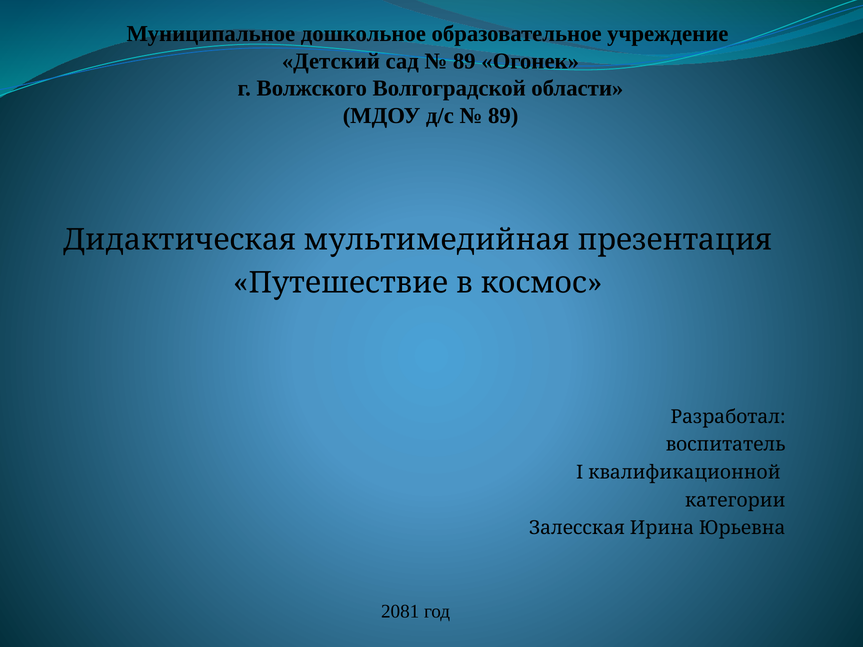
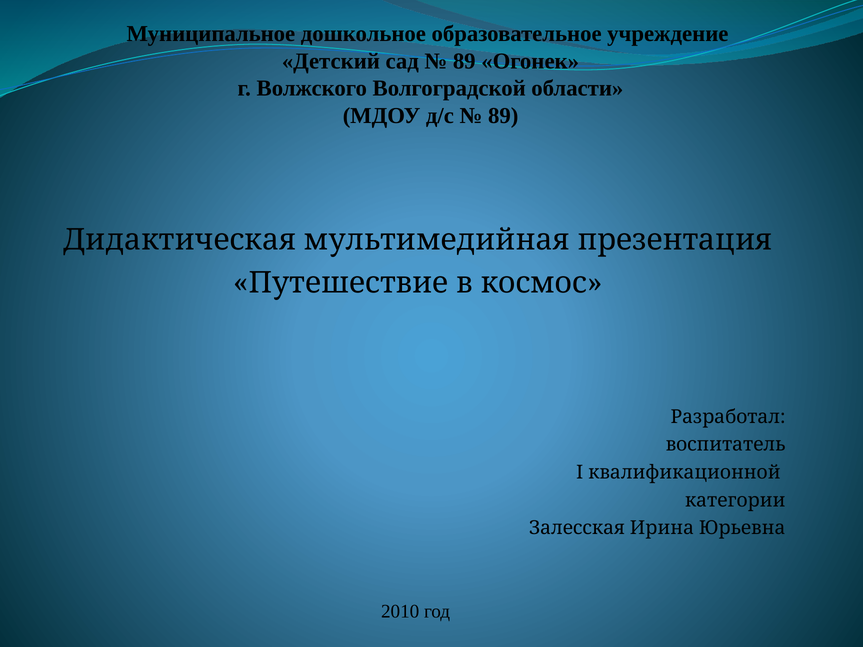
2081: 2081 -> 2010
